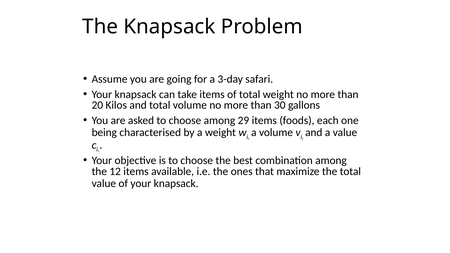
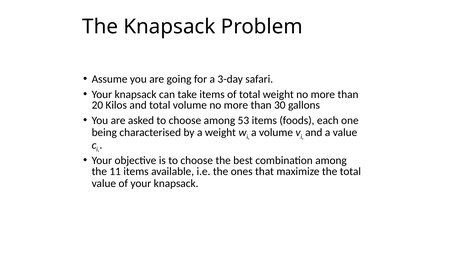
29: 29 -> 53
12: 12 -> 11
